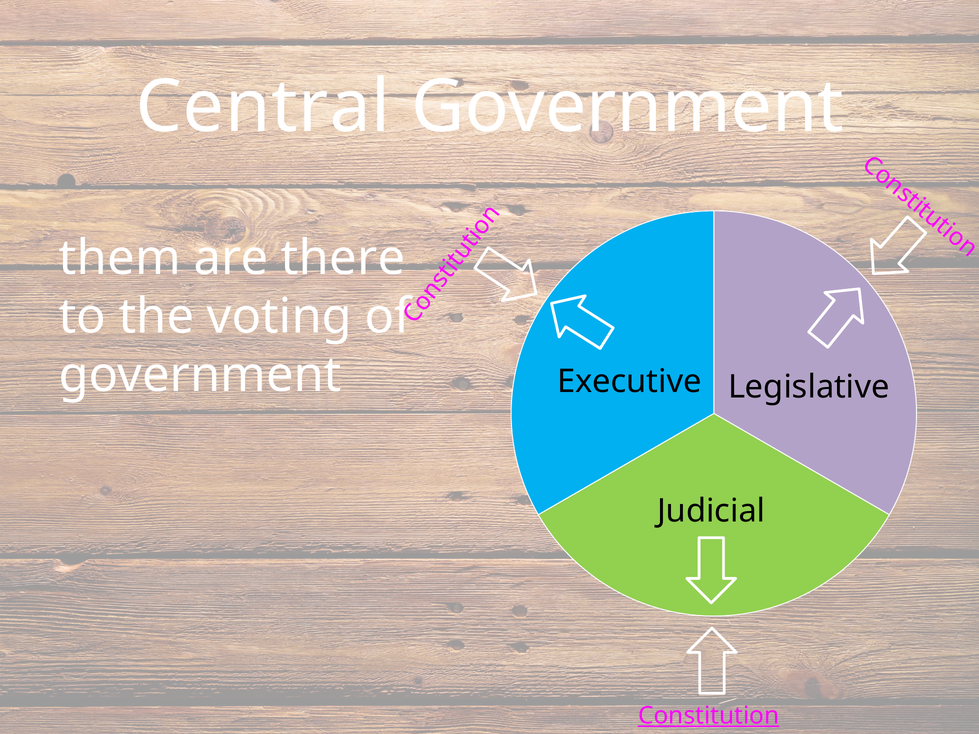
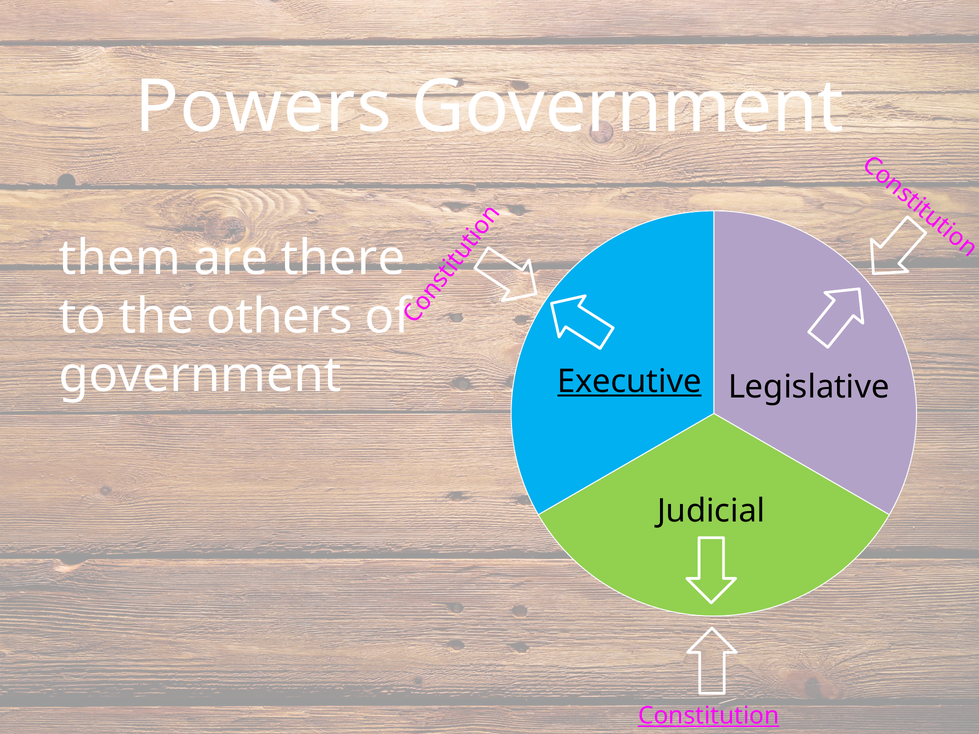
Central: Central -> Powers
voting: voting -> others
Executive underline: none -> present
